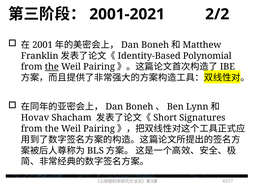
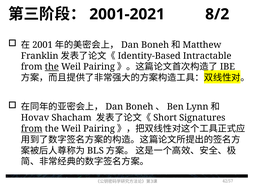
2/2: 2/2 -> 8/2
Polynomial: Polynomial -> Intractable
from at (32, 128) underline: none -> present
